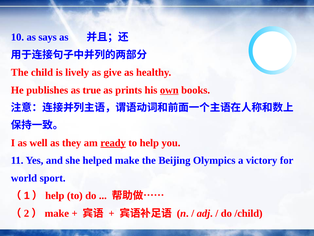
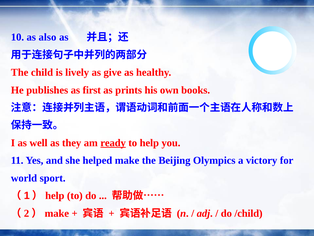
says: says -> also
true: true -> first
own underline: present -> none
